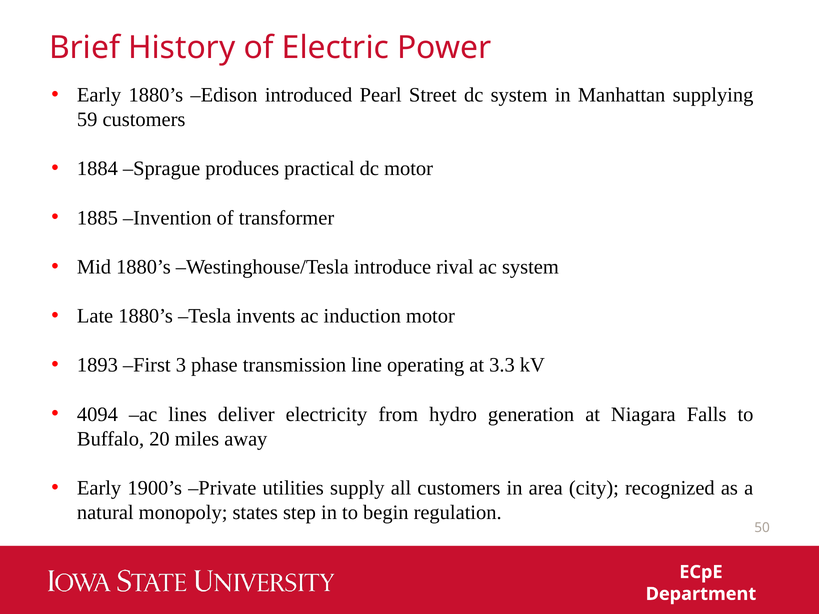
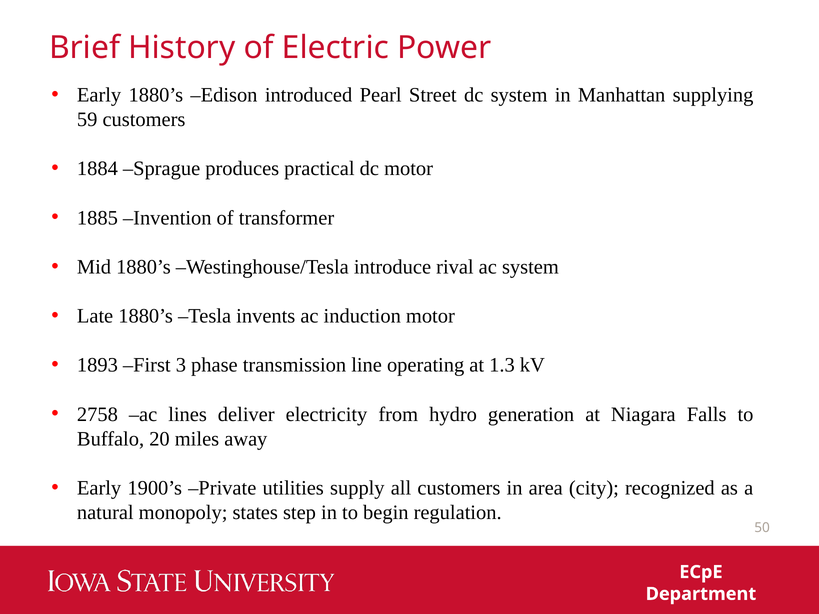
3.3: 3.3 -> 1.3
4094: 4094 -> 2758
